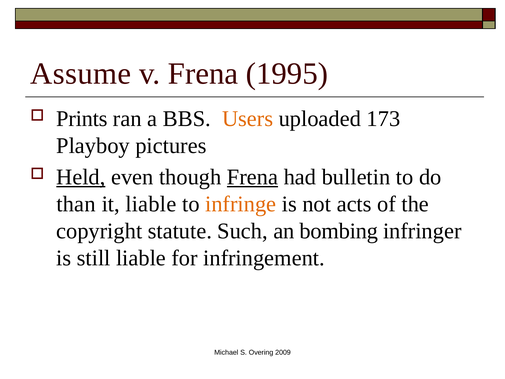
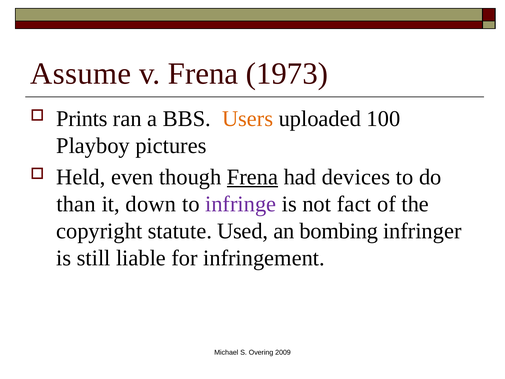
1995: 1995 -> 1973
173: 173 -> 100
Held underline: present -> none
bulletin: bulletin -> devices
it liable: liable -> down
infringe colour: orange -> purple
acts: acts -> fact
Such: Such -> Used
